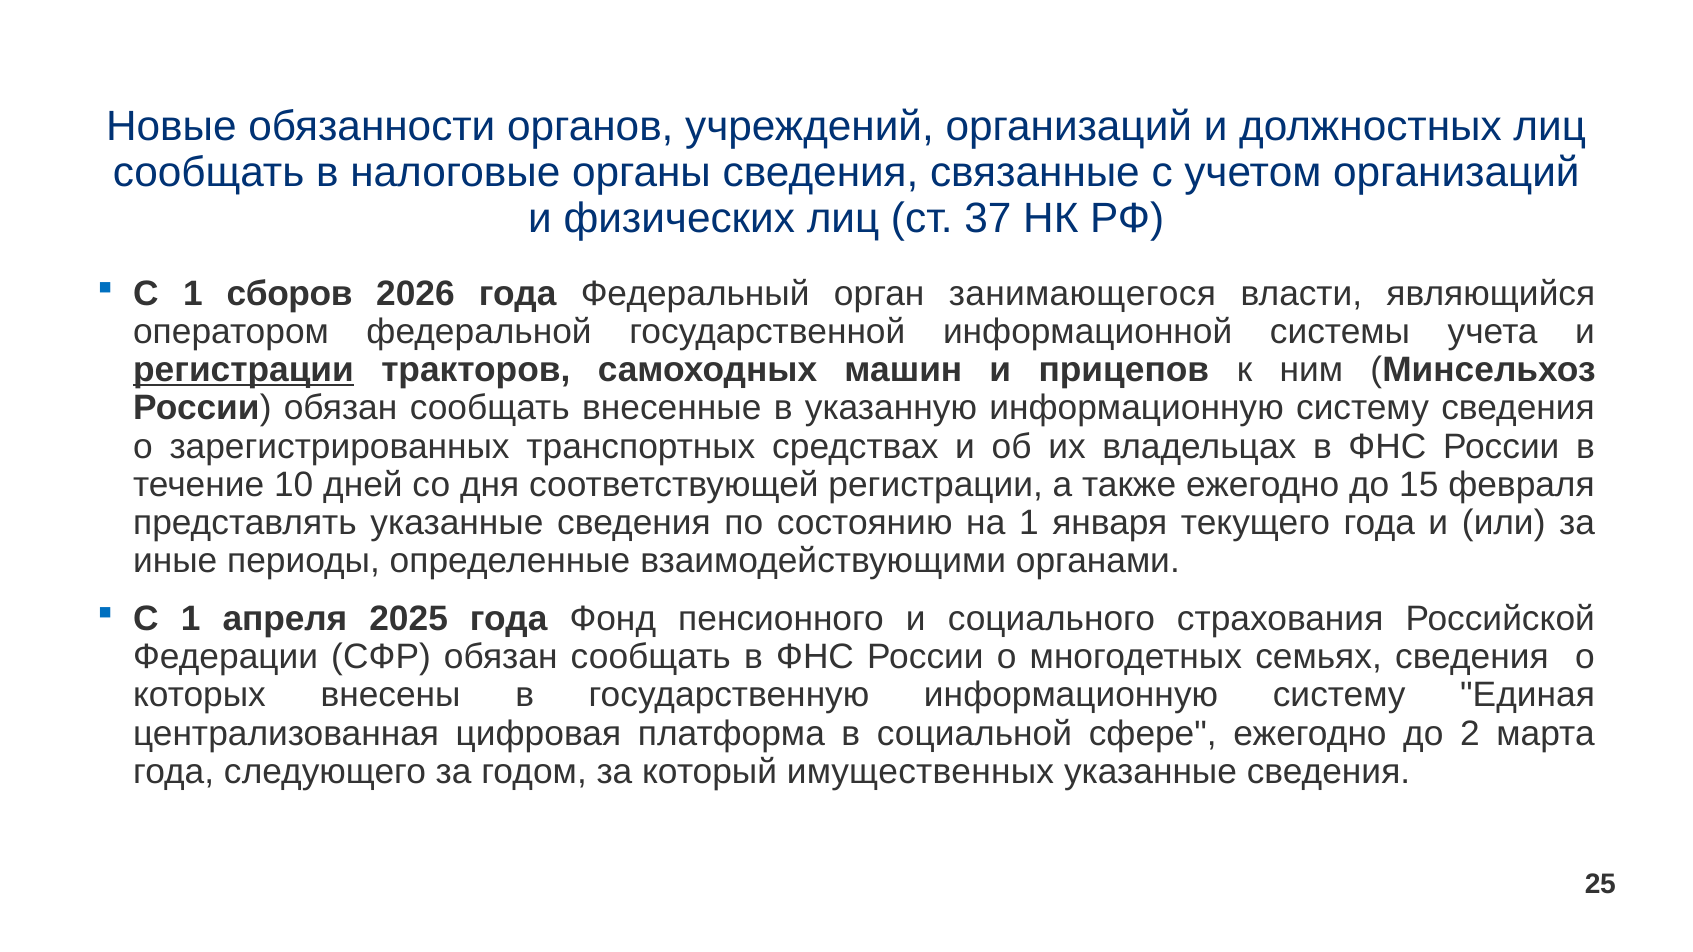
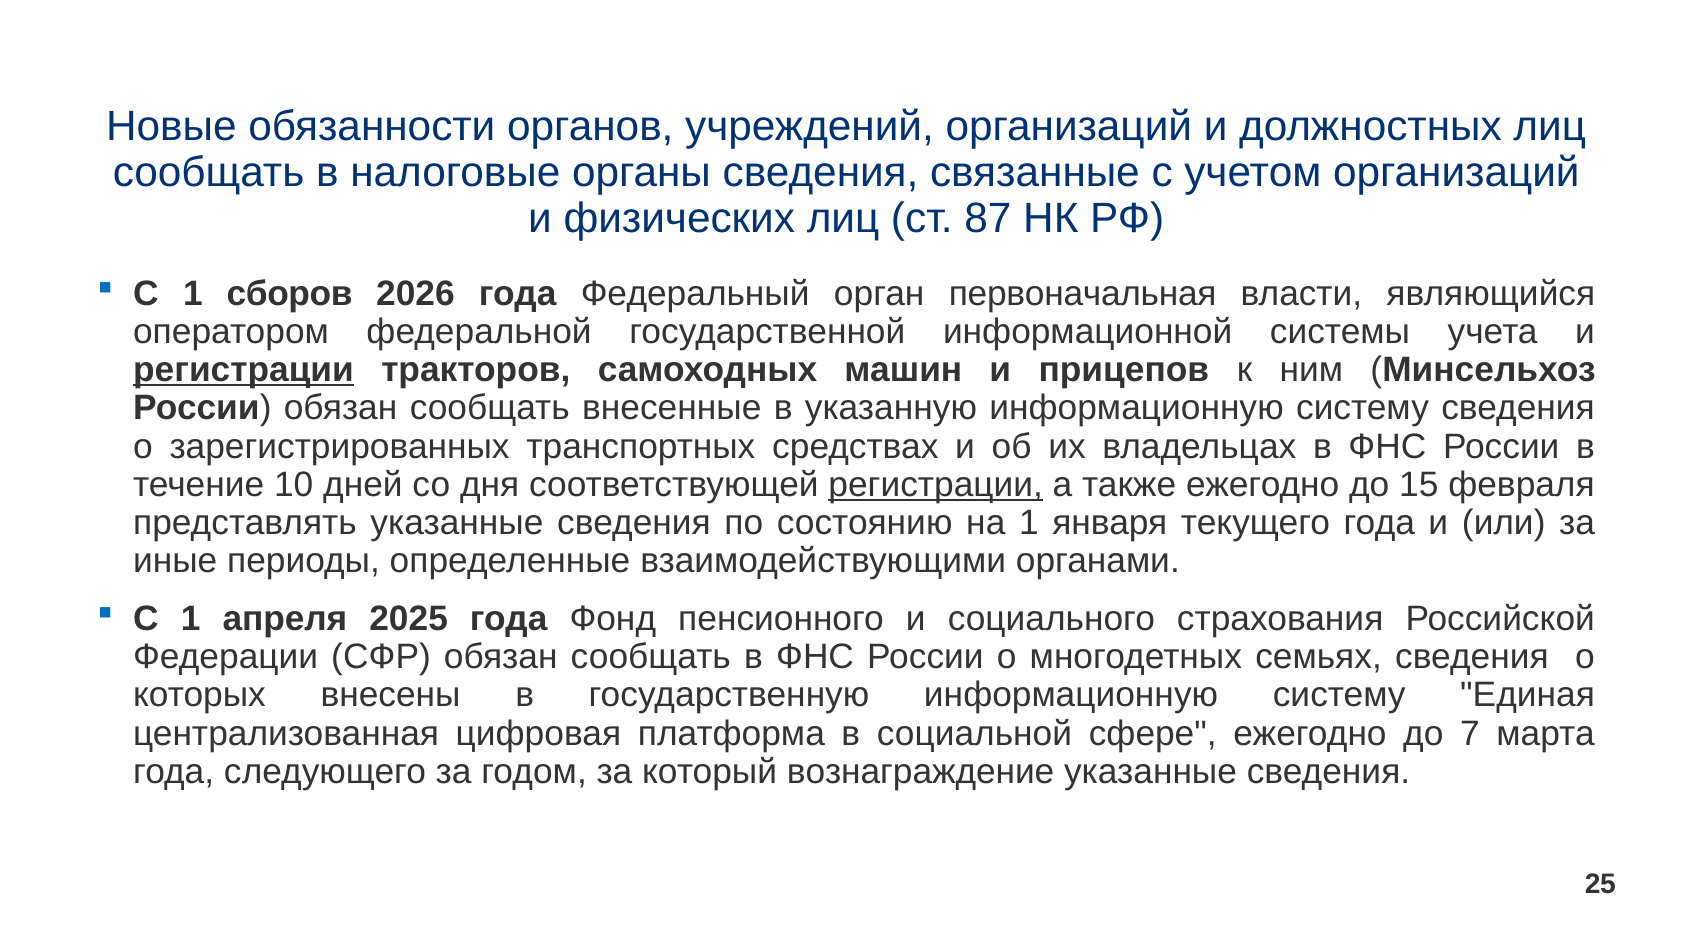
37: 37 -> 87
занимающегося: занимающегося -> первоначальная
регистрации at (936, 485) underline: none -> present
2: 2 -> 7
имущественных: имущественных -> вознаграждение
